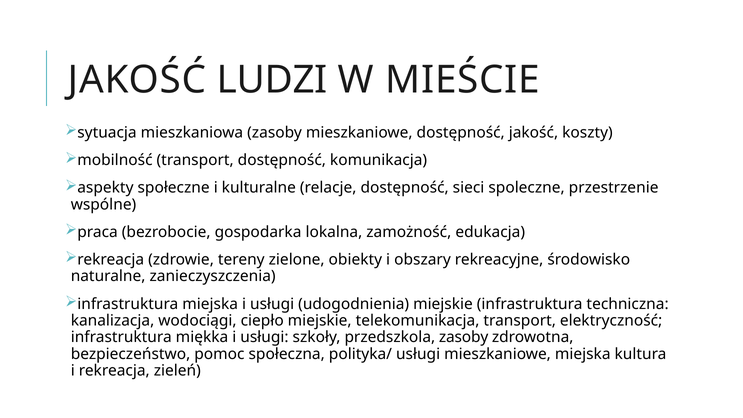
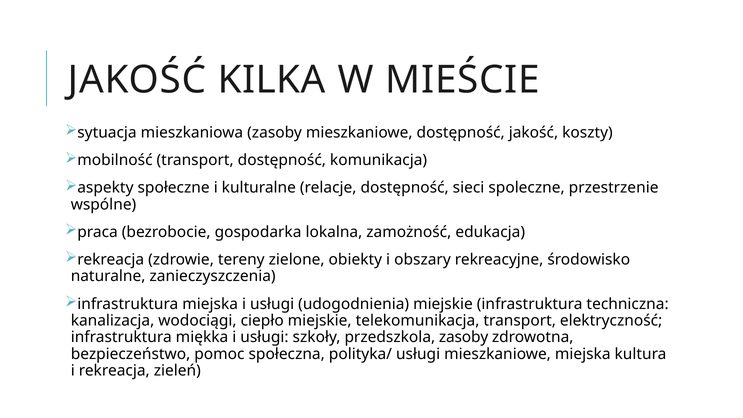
LUDZI: LUDZI -> KILKA
